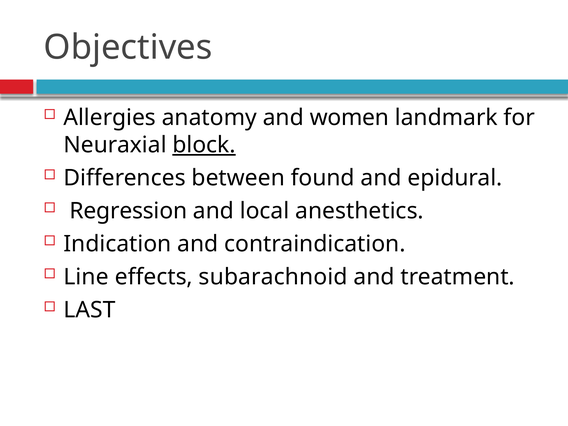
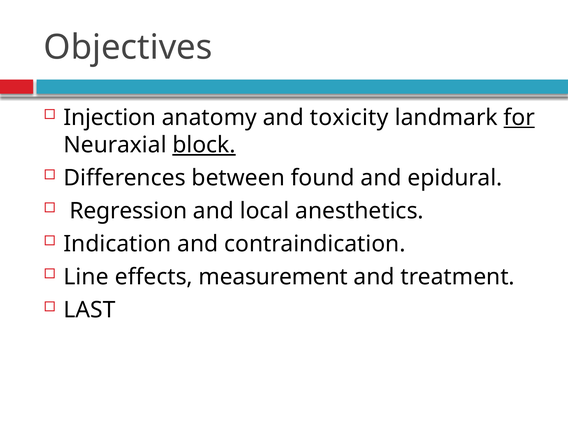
Allergies: Allergies -> Injection
women: women -> toxicity
for underline: none -> present
subarachnoid: subarachnoid -> measurement
